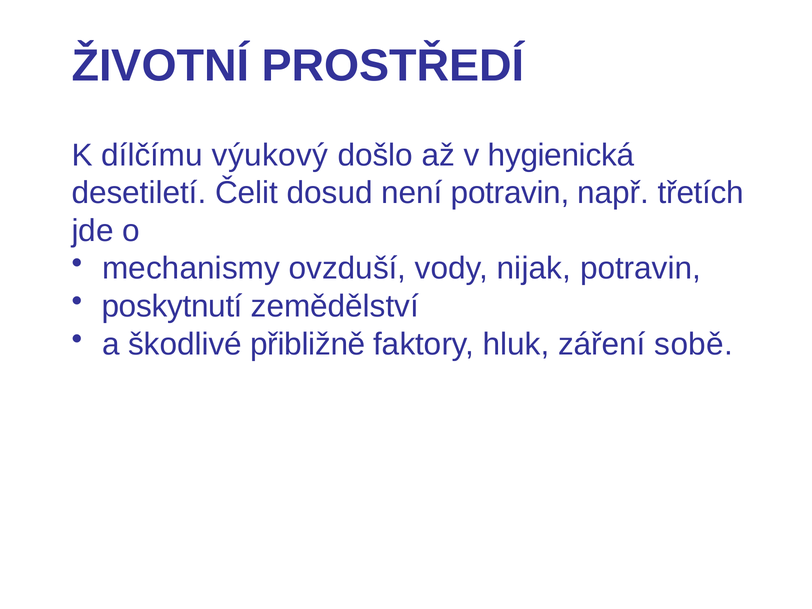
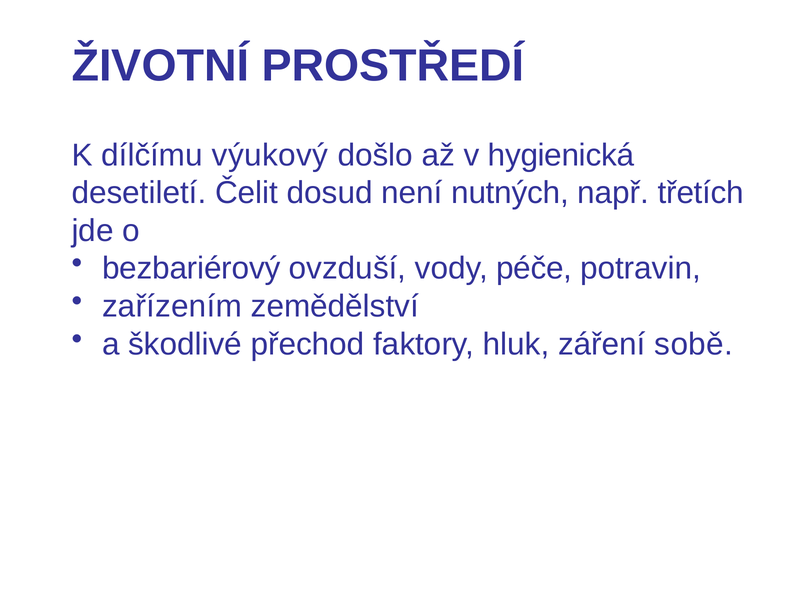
není potravin: potravin -> nutných
mechanismy: mechanismy -> bezbariérový
nijak: nijak -> péče
poskytnutí: poskytnutí -> zařízením
přibližně: přibližně -> přechod
